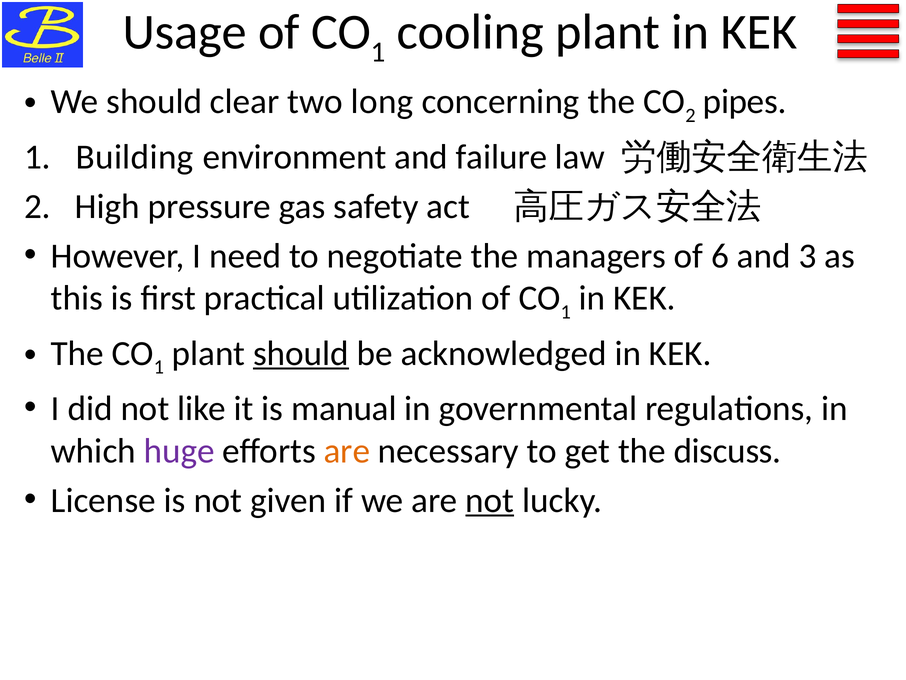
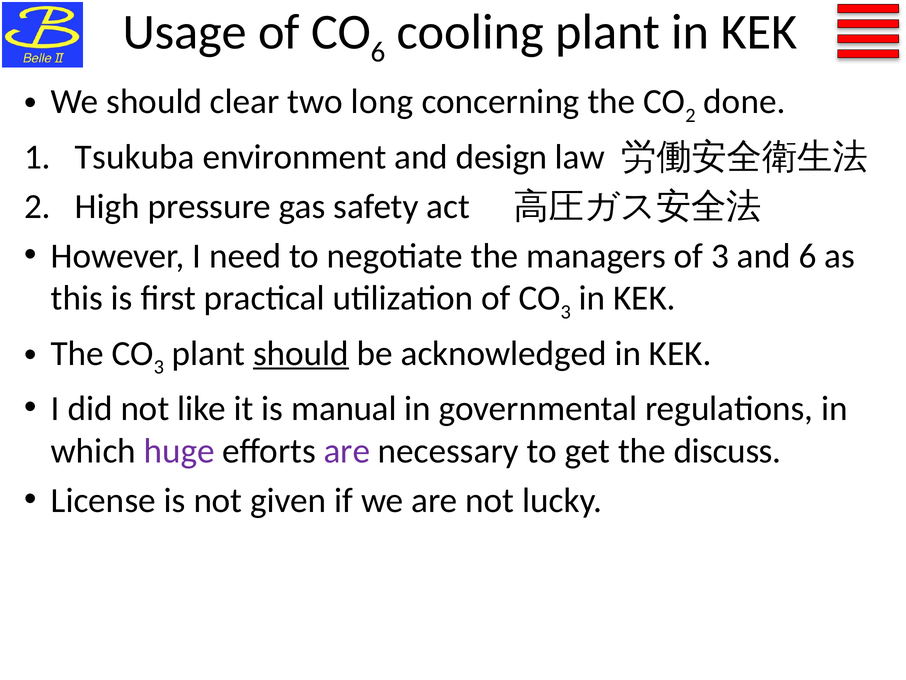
1 at (378, 52): 1 -> 6
pipes: pipes -> done
Building: Building -> Tsukuba
failure: failure -> design
of 6: 6 -> 3
and 3: 3 -> 6
1 at (566, 312): 1 -> 3
1 at (159, 367): 1 -> 3
are at (347, 451) colour: orange -> purple
not at (490, 500) underline: present -> none
